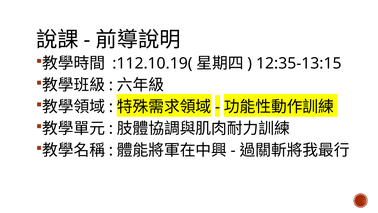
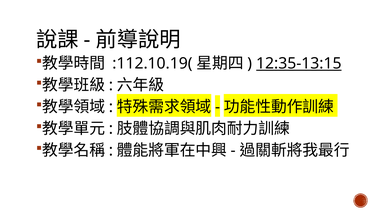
12:35-13:15 underline: none -> present
